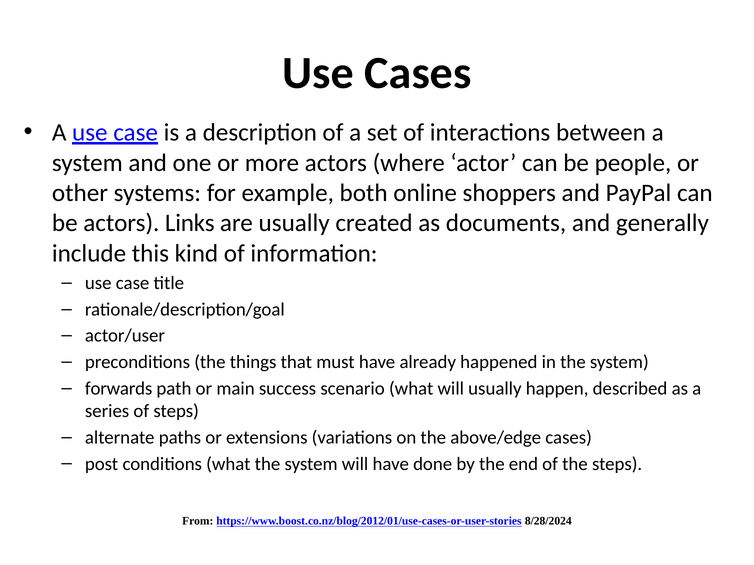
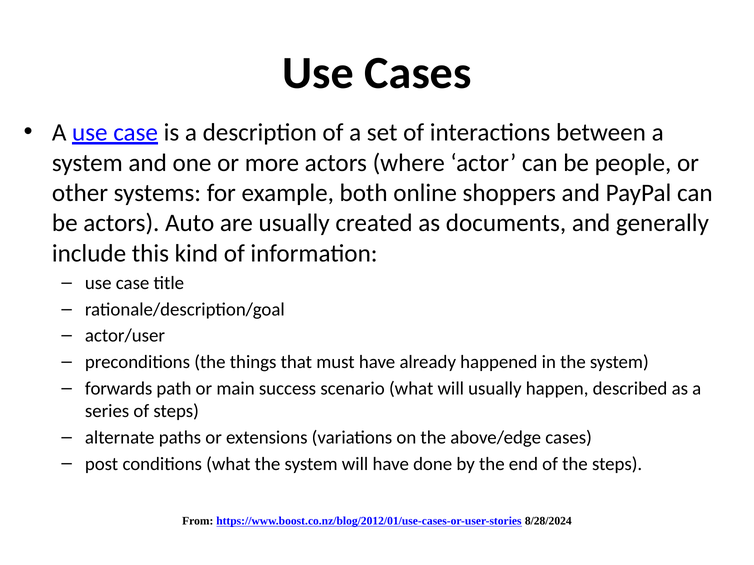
Links: Links -> Auto
